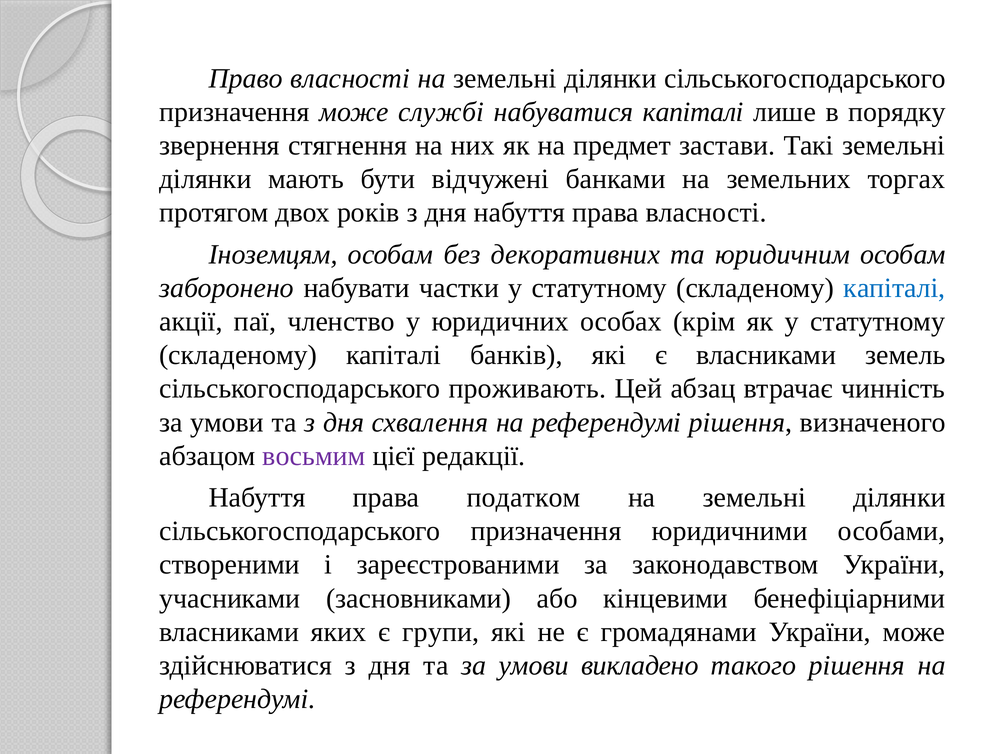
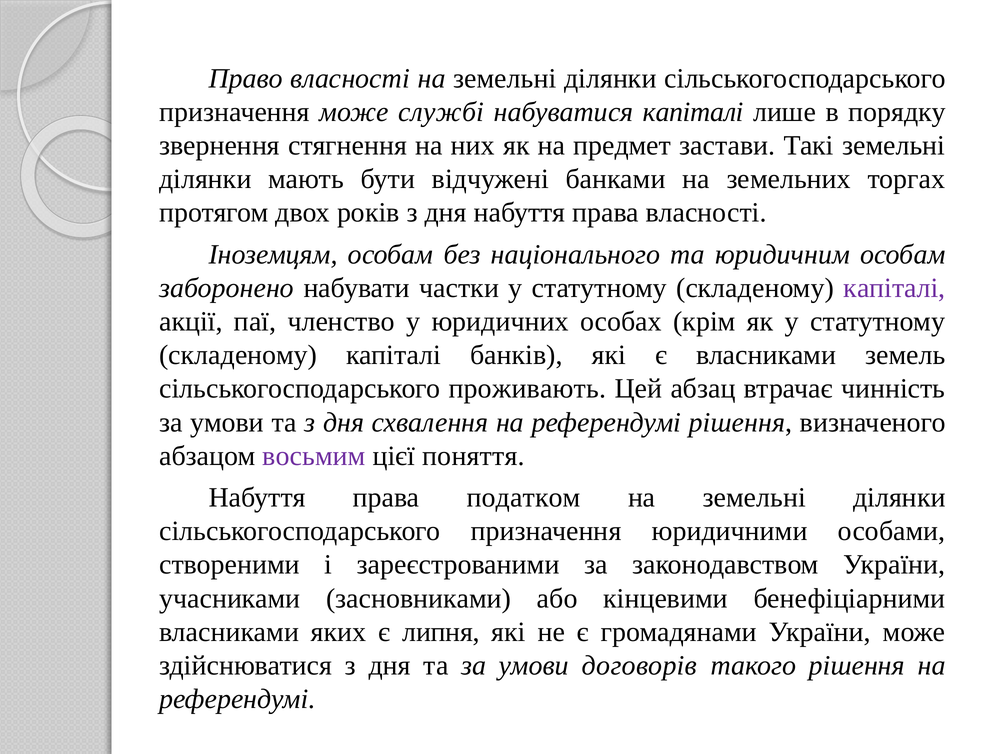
декоративних: декоративних -> національного
капіталі at (894, 288) colour: blue -> purple
редакції: редакції -> поняття
групи: групи -> липня
викладено: викладено -> договорів
